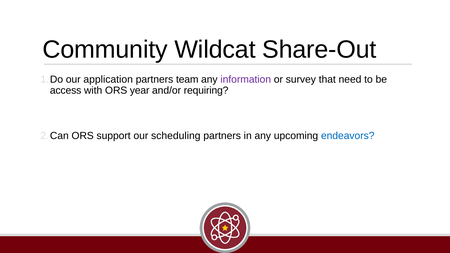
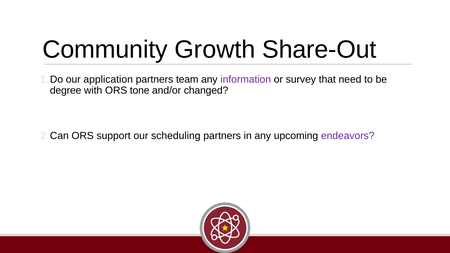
Wildcat: Wildcat -> Growth
access: access -> degree
year: year -> tone
requiring: requiring -> changed
endeavors colour: blue -> purple
